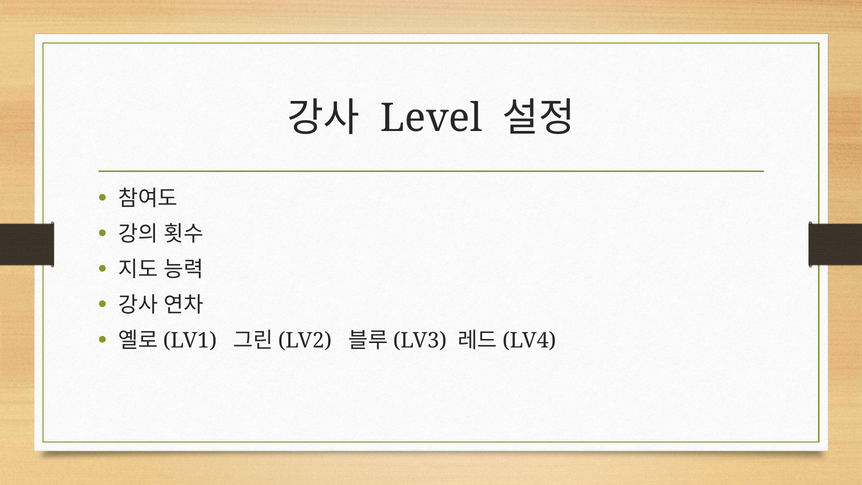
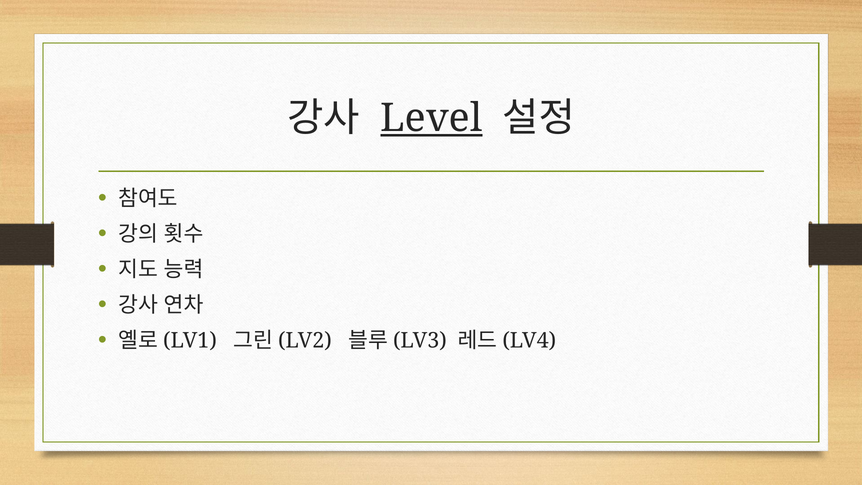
Level underline: none -> present
